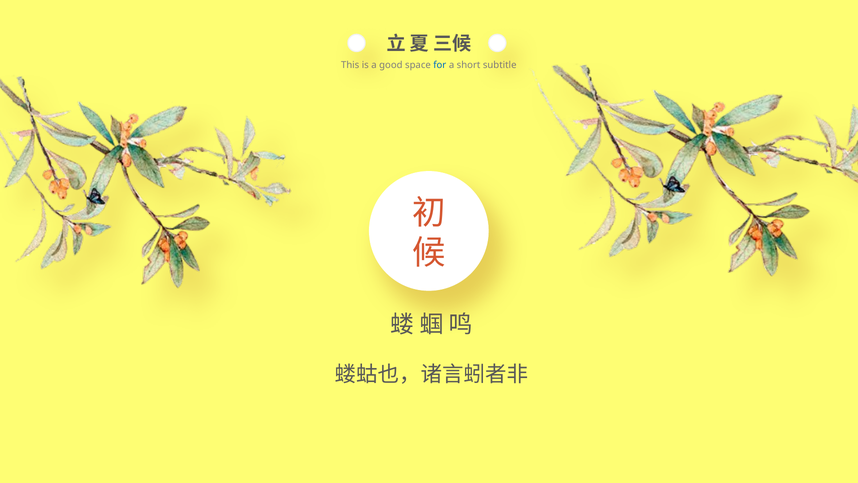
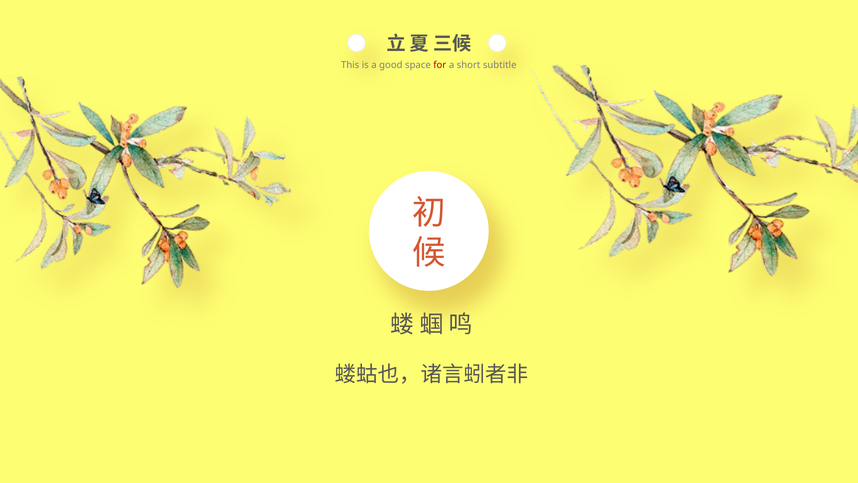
for colour: blue -> red
